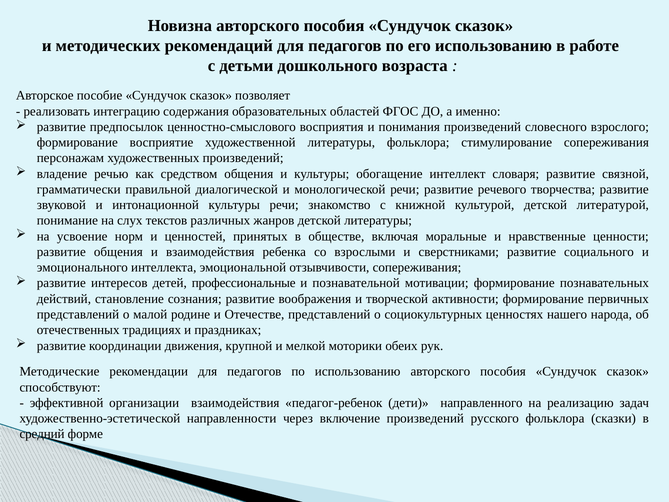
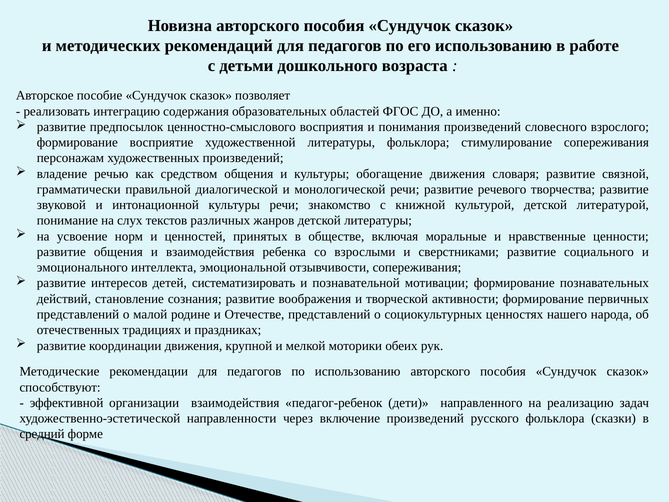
обогащение интеллект: интеллект -> движения
профессиональные: профессиональные -> систематизировать
